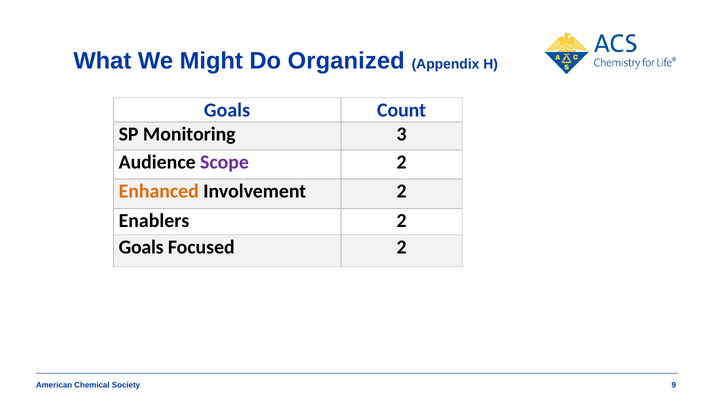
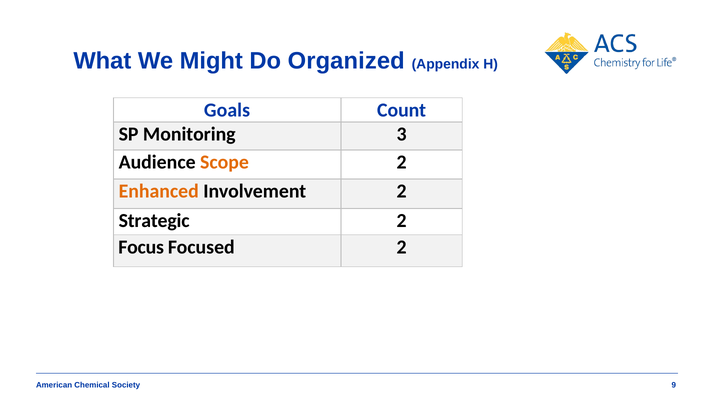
Scope colour: purple -> orange
Enablers: Enablers -> Strategic
Goals at (141, 247): Goals -> Focus
